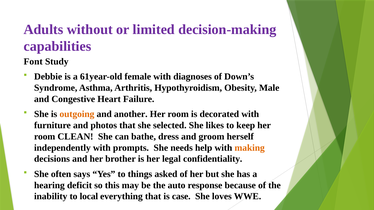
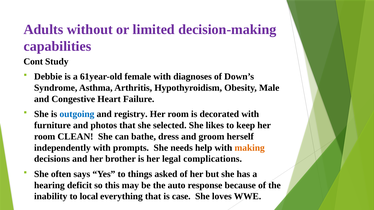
Font: Font -> Cont
outgoing colour: orange -> blue
another: another -> registry
confidentiality: confidentiality -> complications
